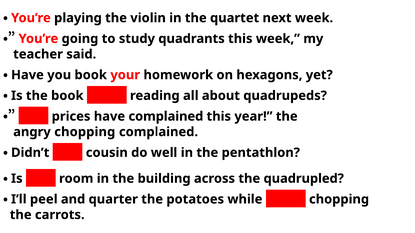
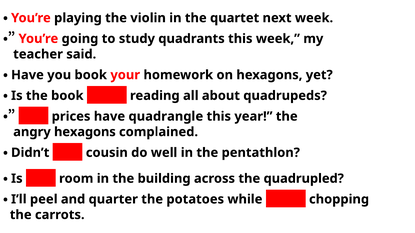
have complained: complained -> quadrangle
angry chopping: chopping -> hexagons
